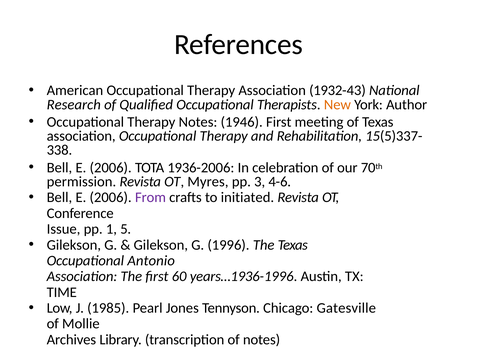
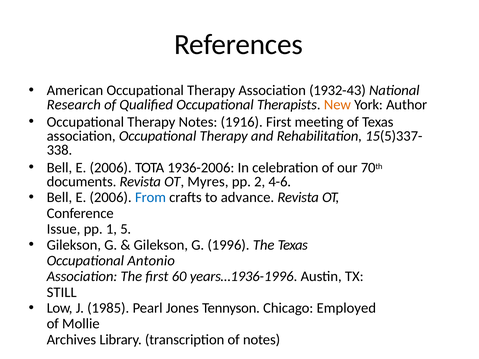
1946: 1946 -> 1916
permission: permission -> documents
3: 3 -> 2
From colour: purple -> blue
initiated: initiated -> advance
TIME: TIME -> STILL
Gatesville: Gatesville -> Employed
